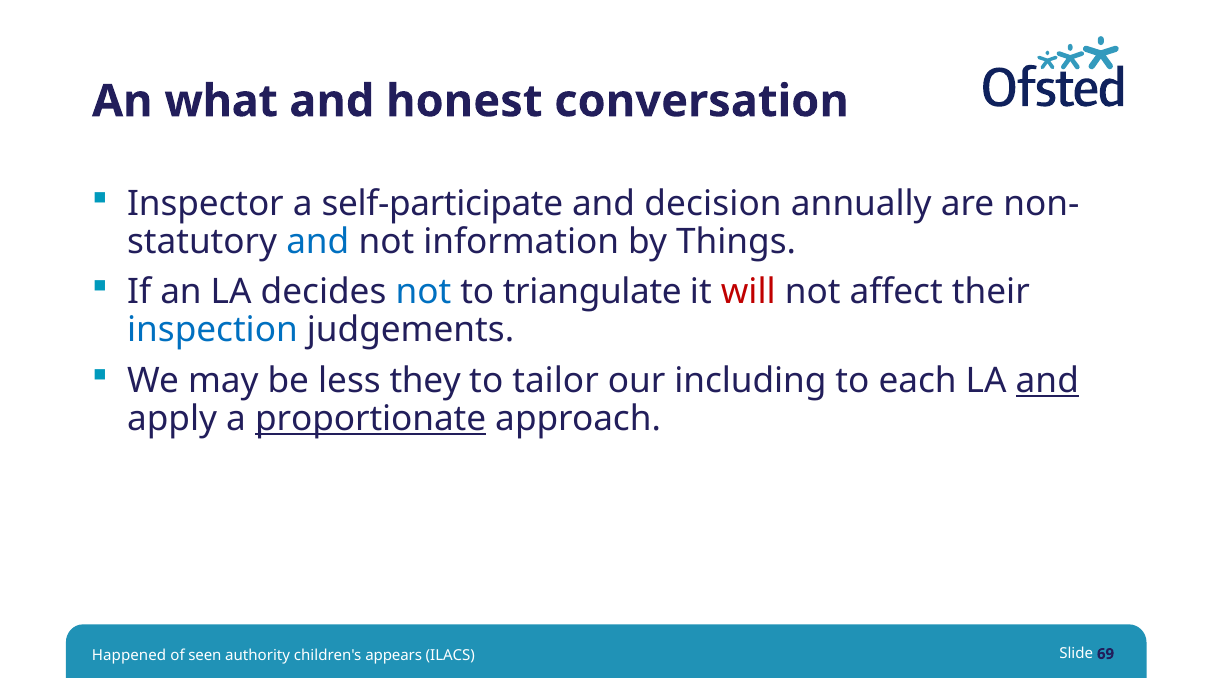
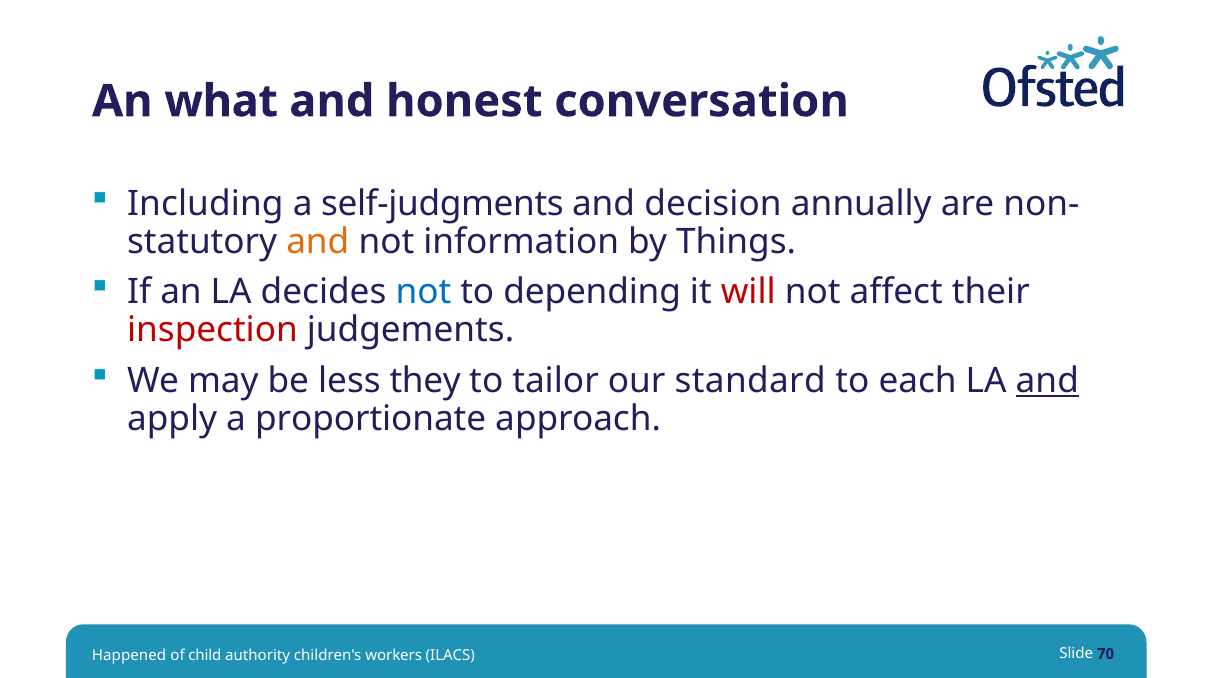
Inspector: Inspector -> Including
self-participate: self-participate -> self-judgments
and at (318, 242) colour: blue -> orange
triangulate: triangulate -> depending
inspection colour: blue -> red
including: including -> standard
proportionate underline: present -> none
seen: seen -> child
appears: appears -> workers
69: 69 -> 70
